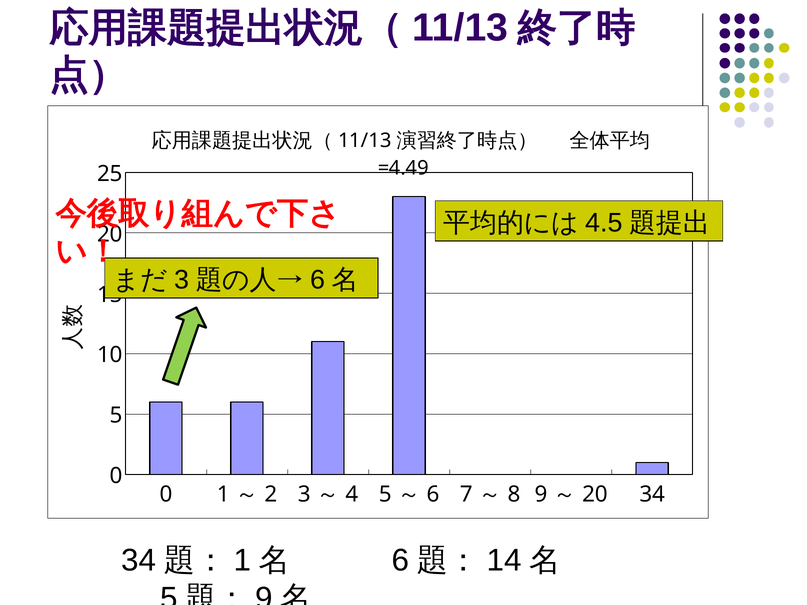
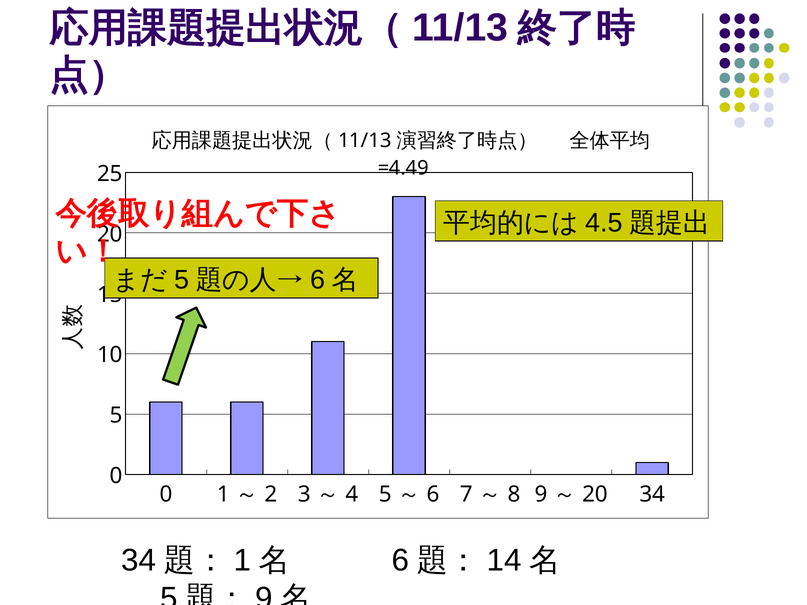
3 at (182, 280): 3 -> 5
